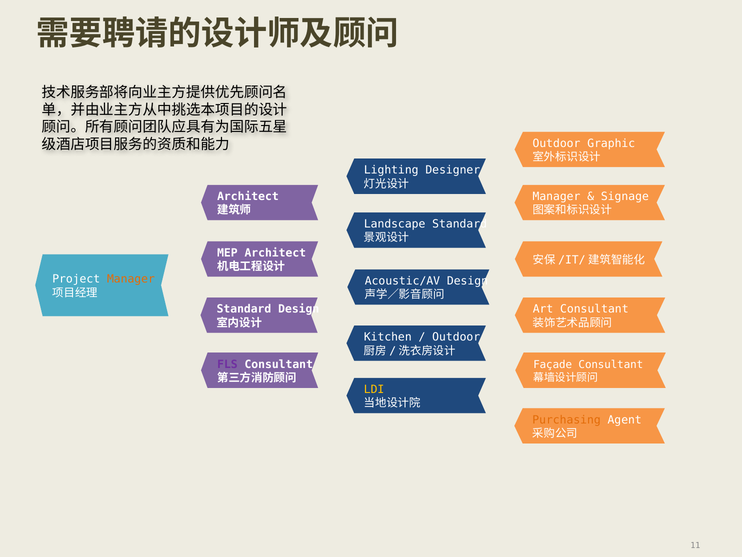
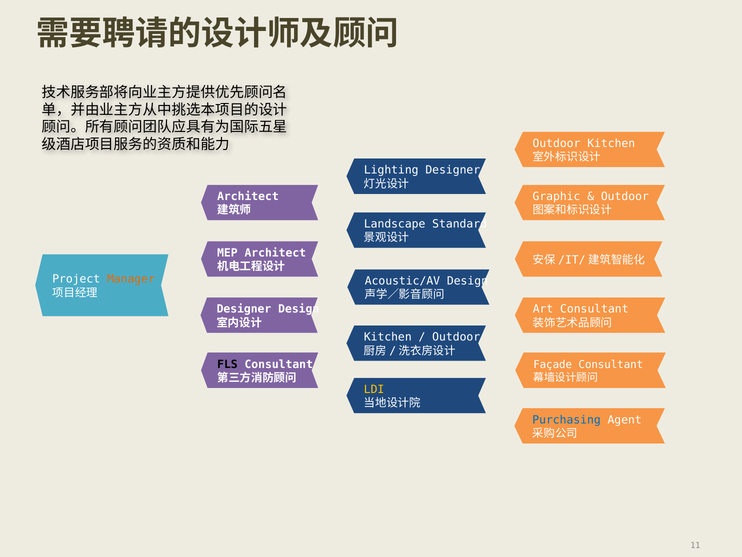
Outdoor Graphic: Graphic -> Kitchen
Manager at (556, 196): Manager -> Graphic
Signage at (625, 196): Signage -> Outdoor
Standard at (244, 309): Standard -> Designer
FLS colour: purple -> black
Purchasing colour: orange -> blue
